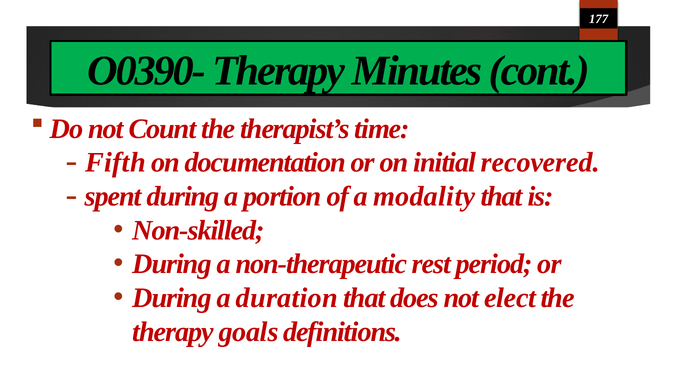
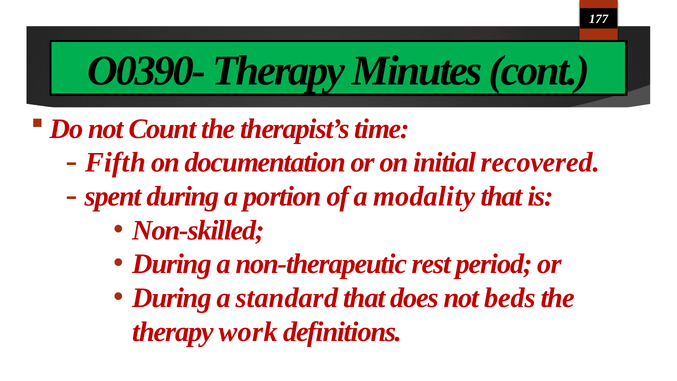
duration: duration -> standard
elect: elect -> beds
goals: goals -> work
